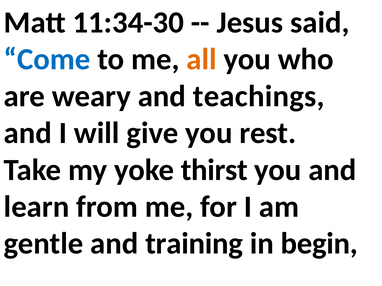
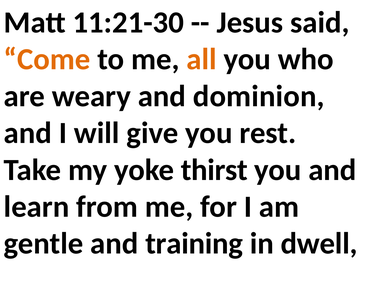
11:34-30: 11:34-30 -> 11:21-30
Come colour: blue -> orange
teachings: teachings -> dominion
begin: begin -> dwell
